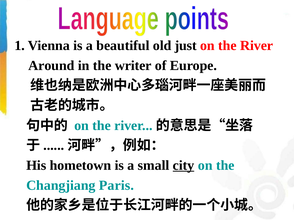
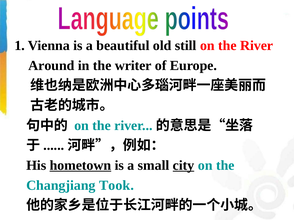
just: just -> still
hometown underline: none -> present
Paris: Paris -> Took
